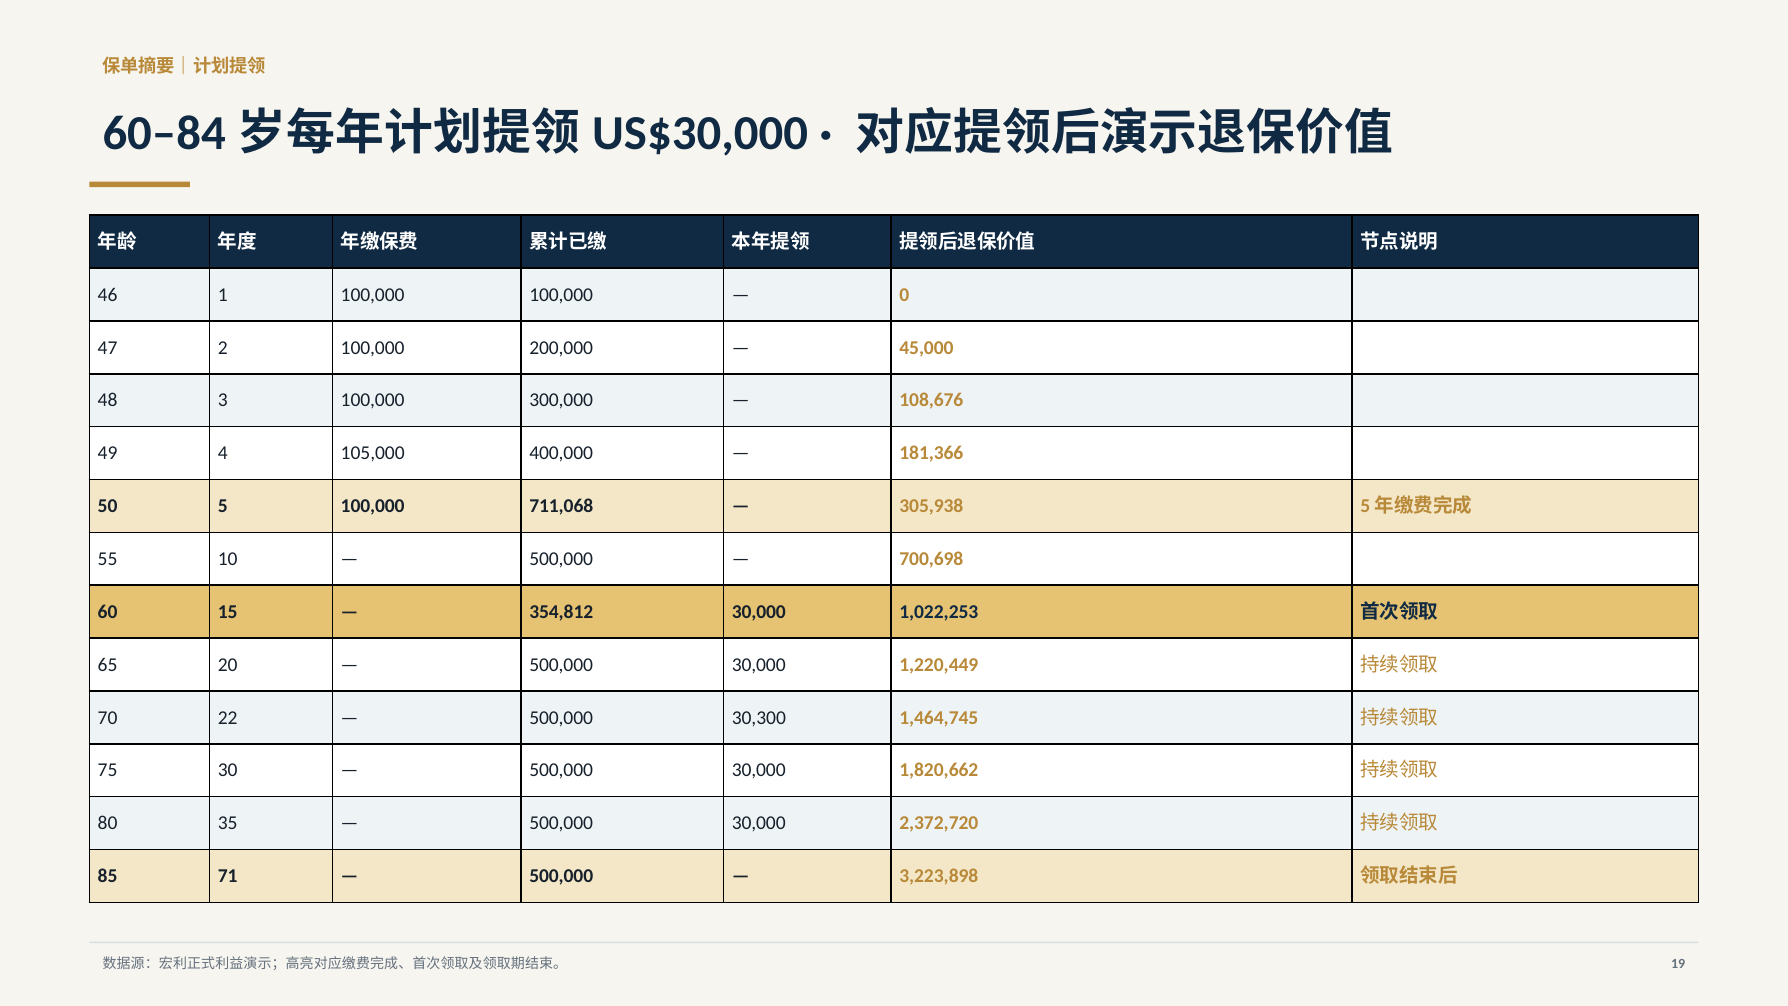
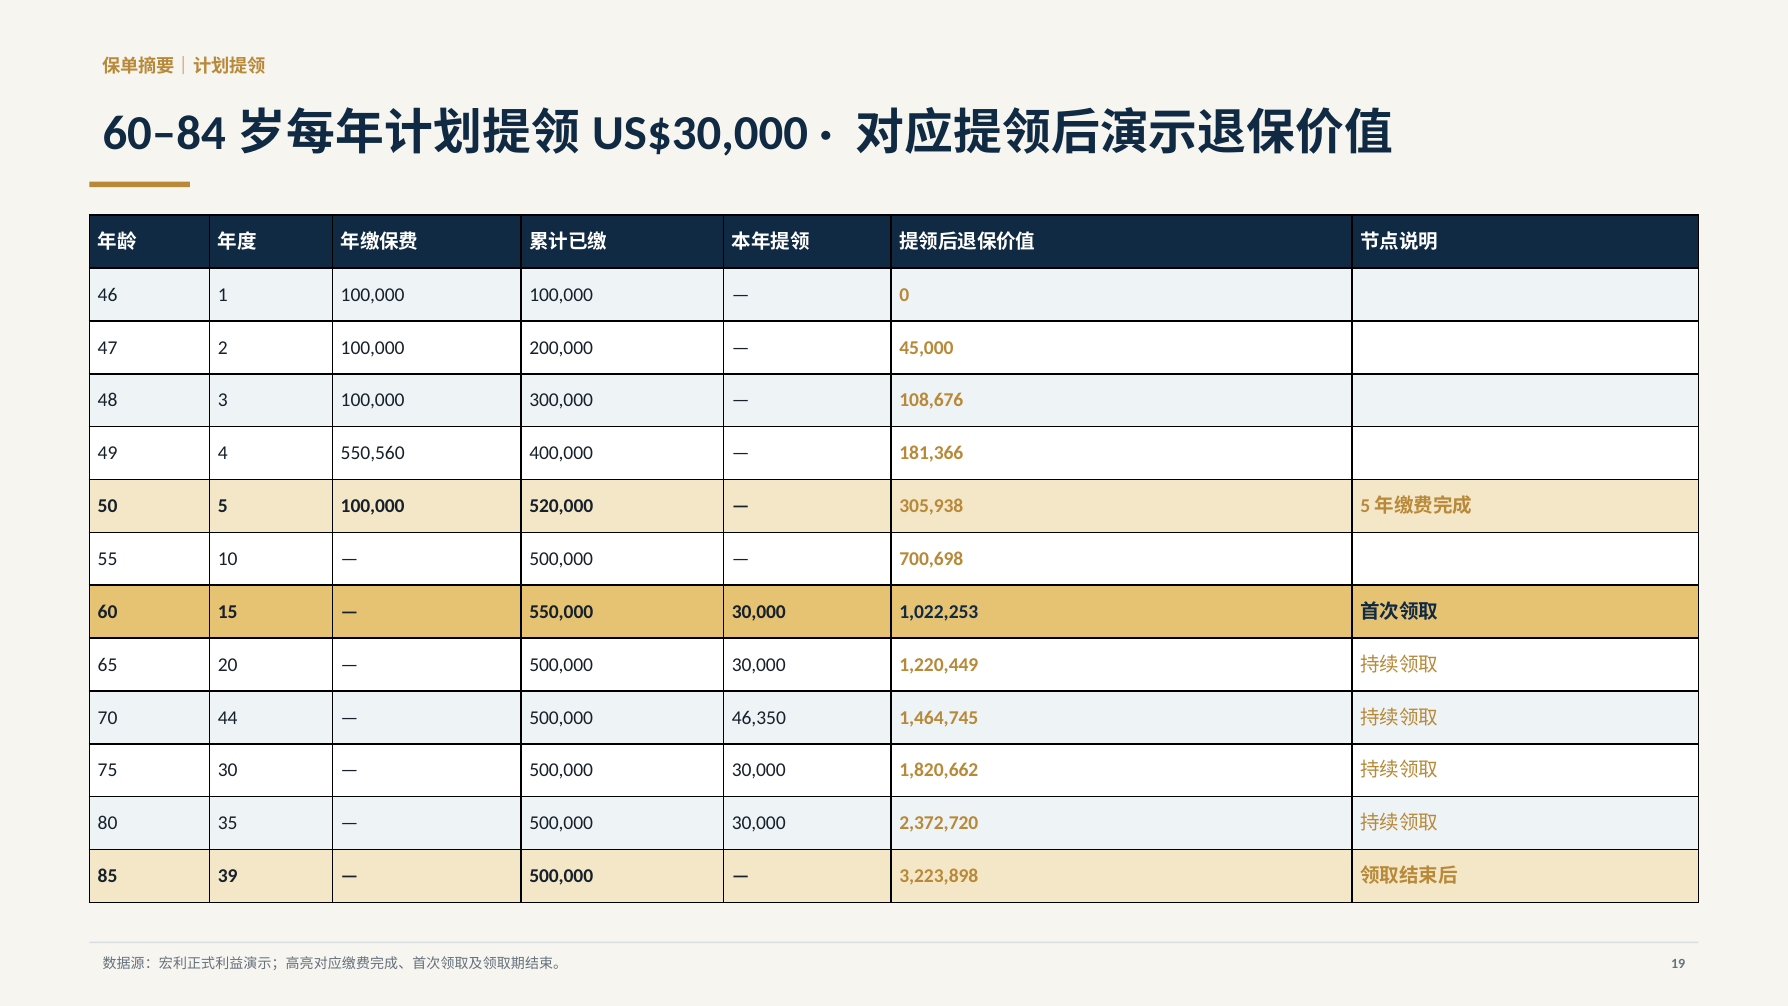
105,000: 105,000 -> 550,560
711,068: 711,068 -> 520,000
354,812: 354,812 -> 550,000
22: 22 -> 44
30,300: 30,300 -> 46,350
71: 71 -> 39
